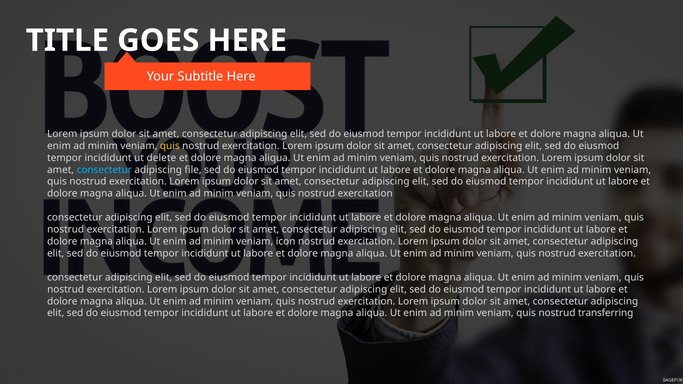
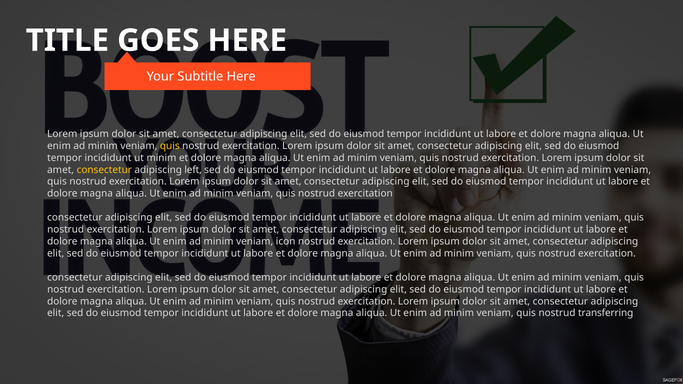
ut delete: delete -> minim
consectetur at (104, 170) colour: light blue -> yellow
file: file -> left
